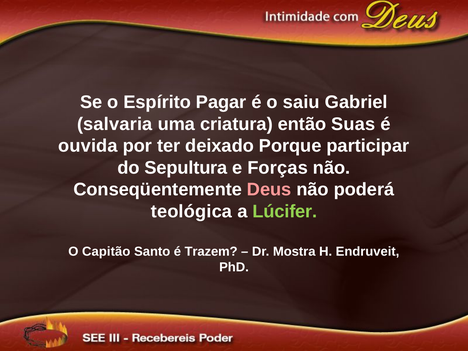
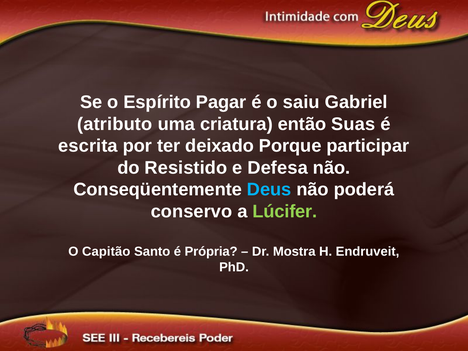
salvaria: salvaria -> atributo
ouvida: ouvida -> escrita
Sepultura: Sepultura -> Resistido
Forças: Forças -> Defesa
Deus colour: pink -> light blue
teológica: teológica -> conservo
Trazem: Trazem -> Própria
